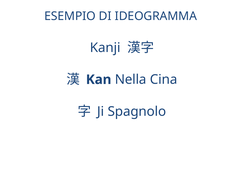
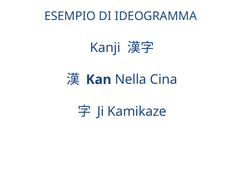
Spagnolo: Spagnolo -> Kamikaze
